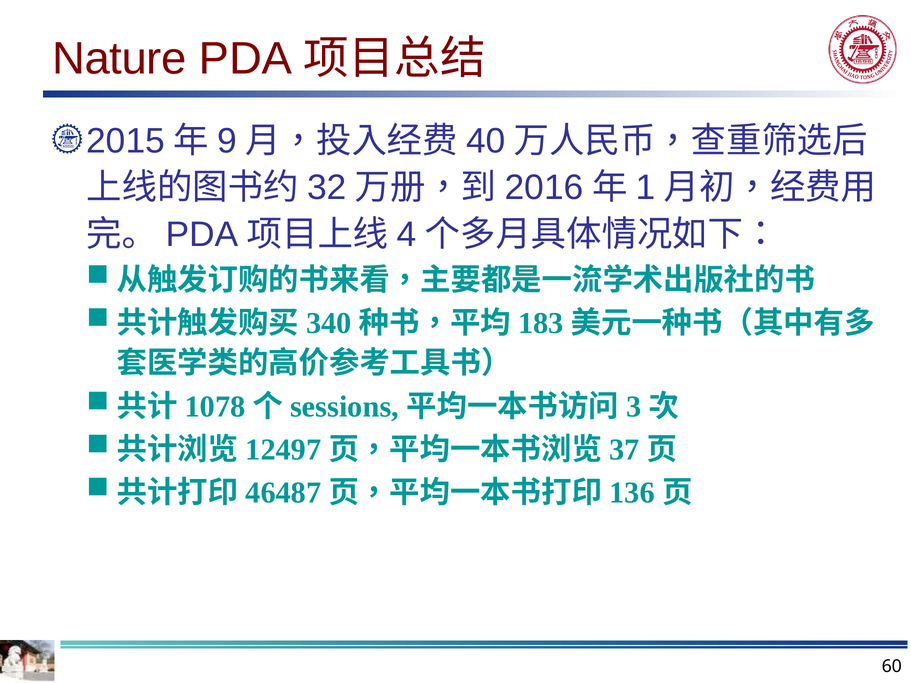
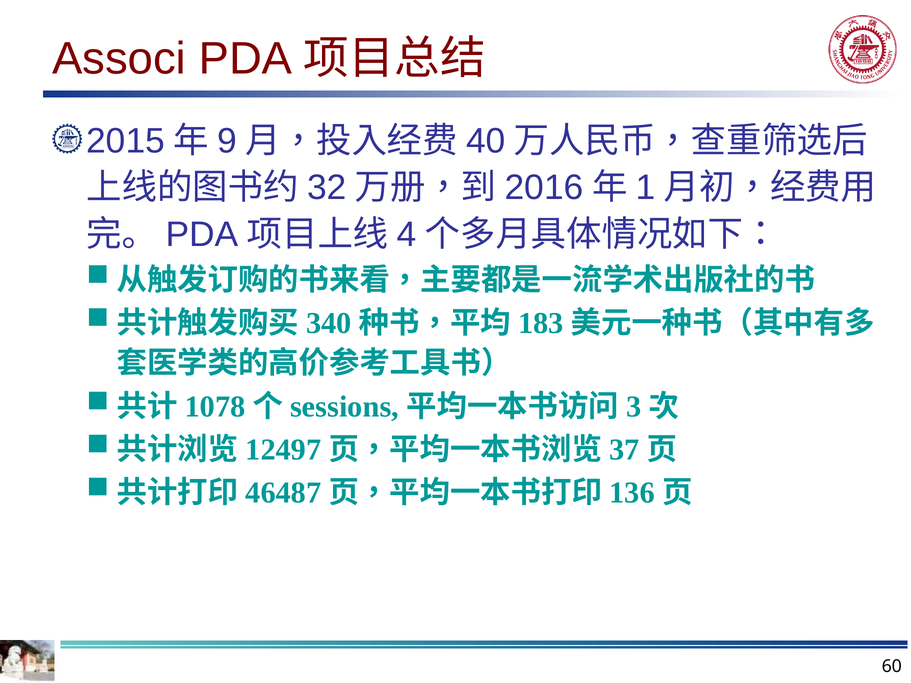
Nature: Nature -> Associ
